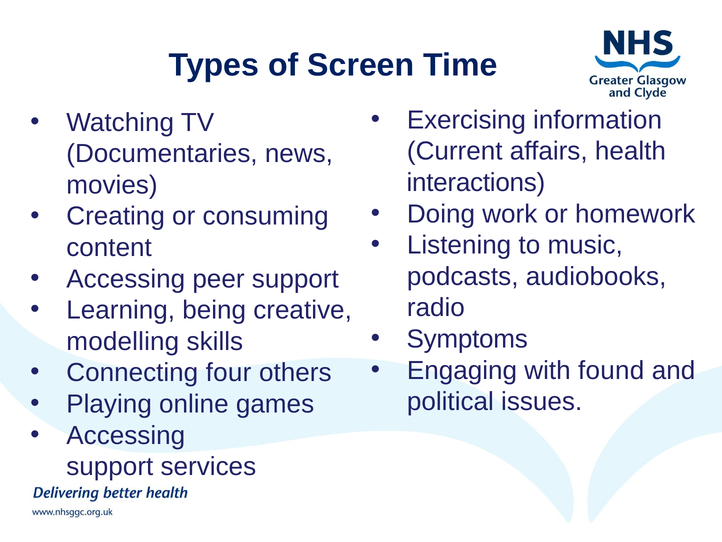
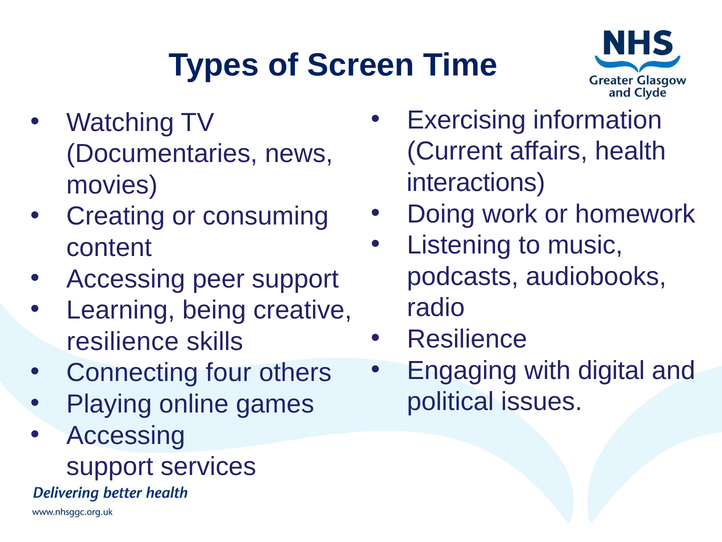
Symptoms at (467, 339): Symptoms -> Resilience
modelling at (123, 341): modelling -> resilience
found: found -> digital
